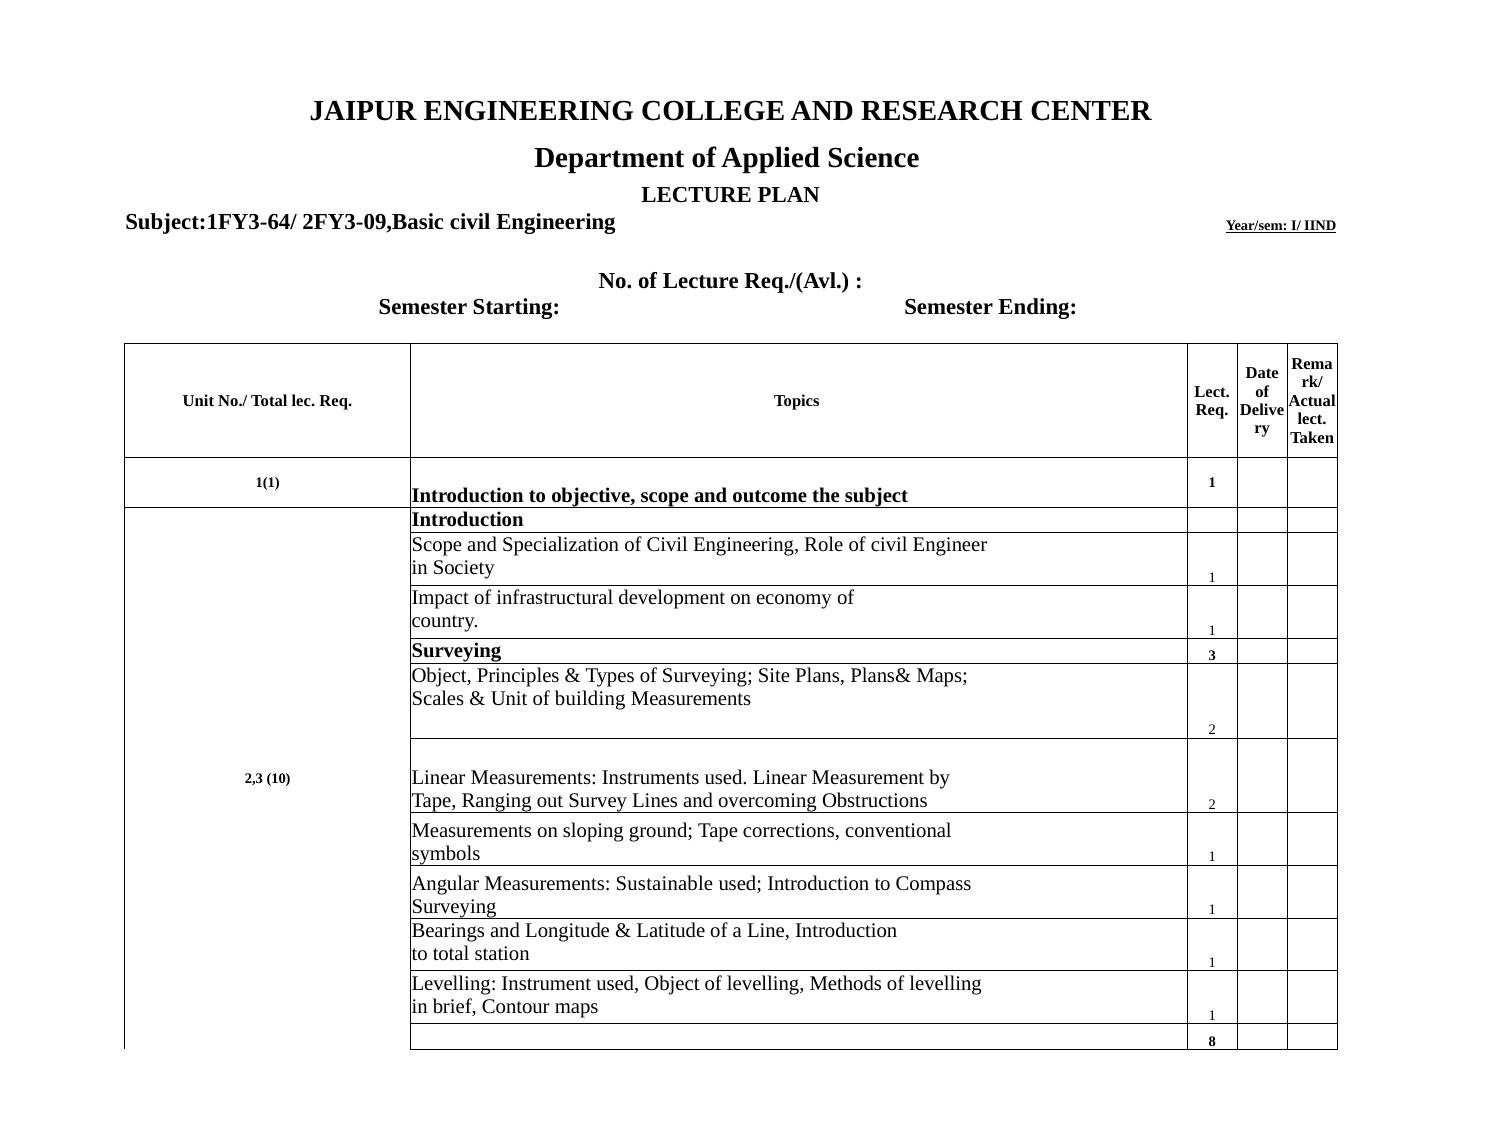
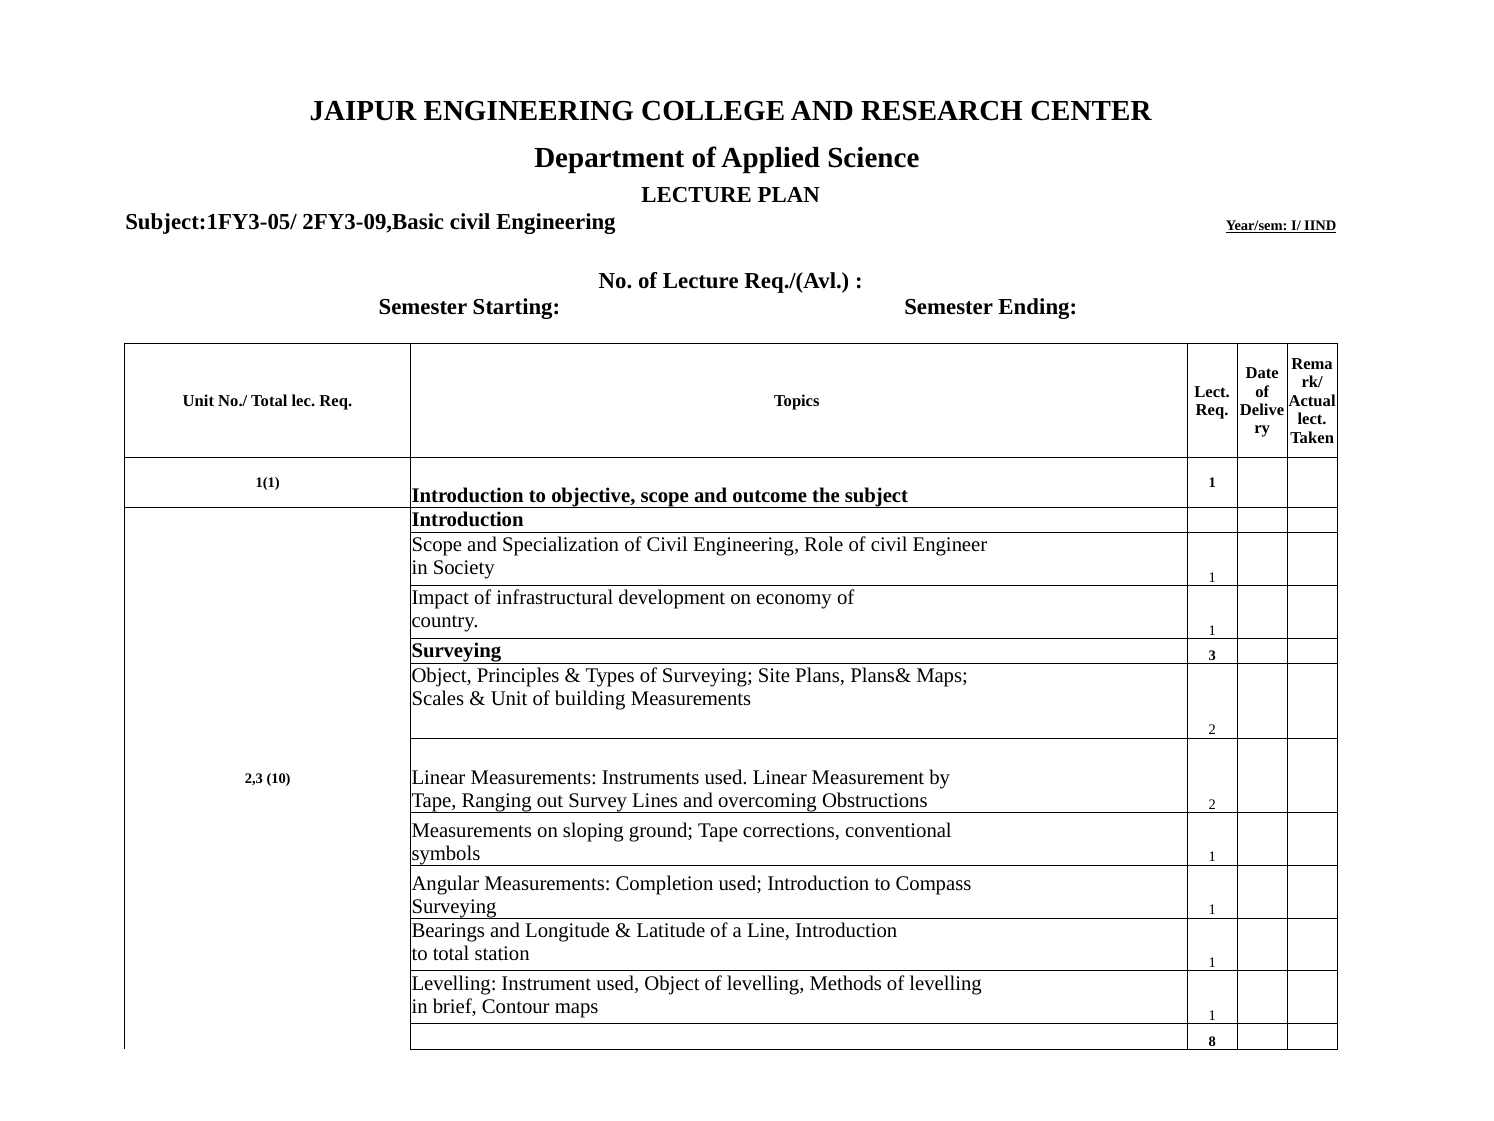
Subject:1FY3-64/: Subject:1FY3-64/ -> Subject:1FY3-05/
Sustainable: Sustainable -> Completion
